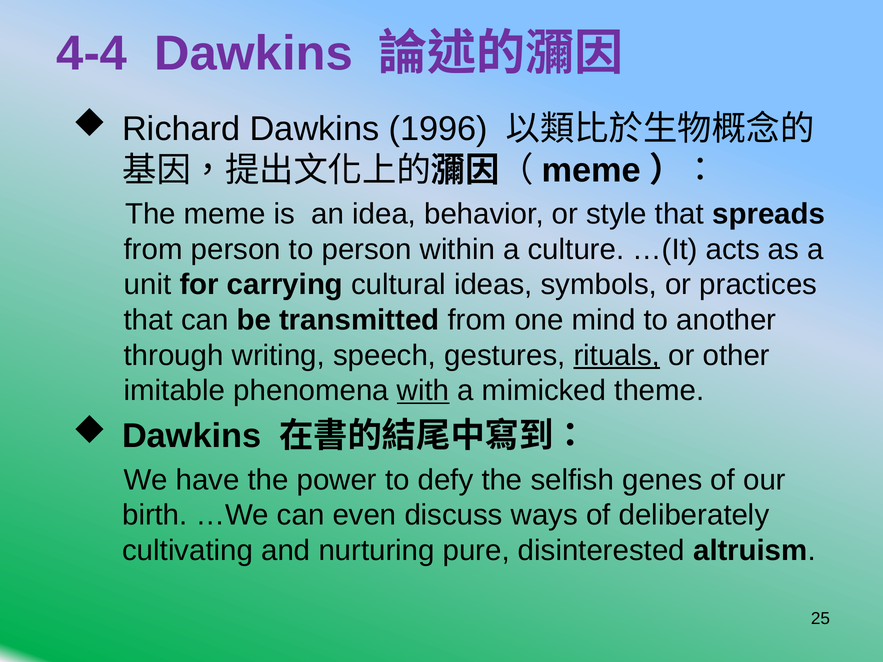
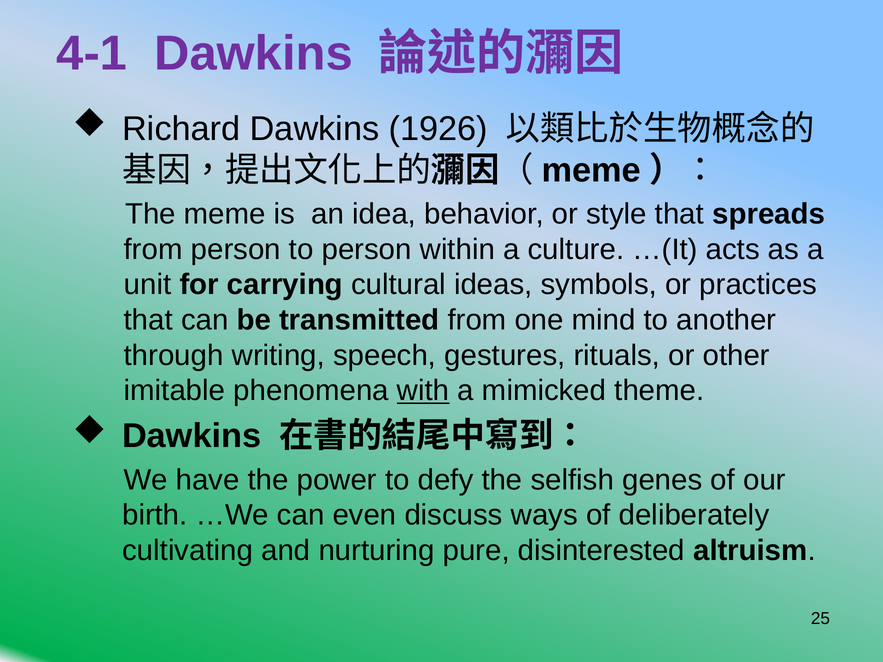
4-4: 4-4 -> 4-1
1996: 1996 -> 1926
rituals underline: present -> none
